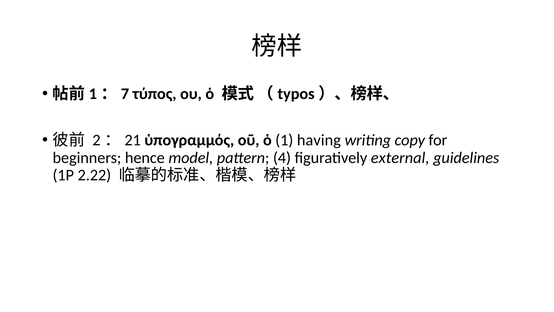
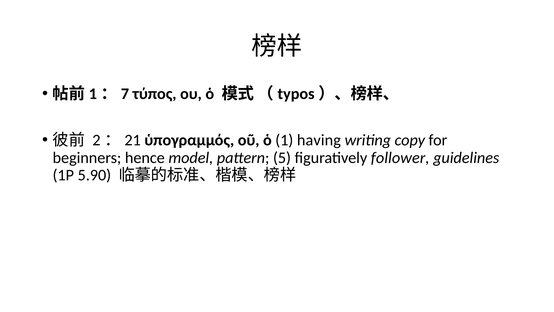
4: 4 -> 5
external: external -> follower
2.22: 2.22 -> 5.90
